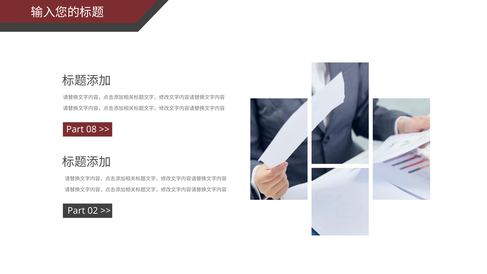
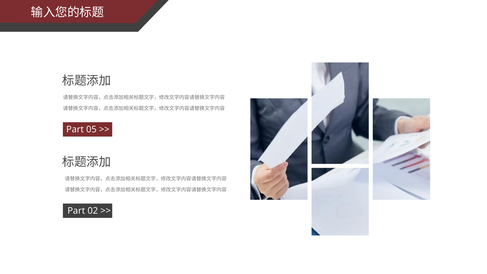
08: 08 -> 05
